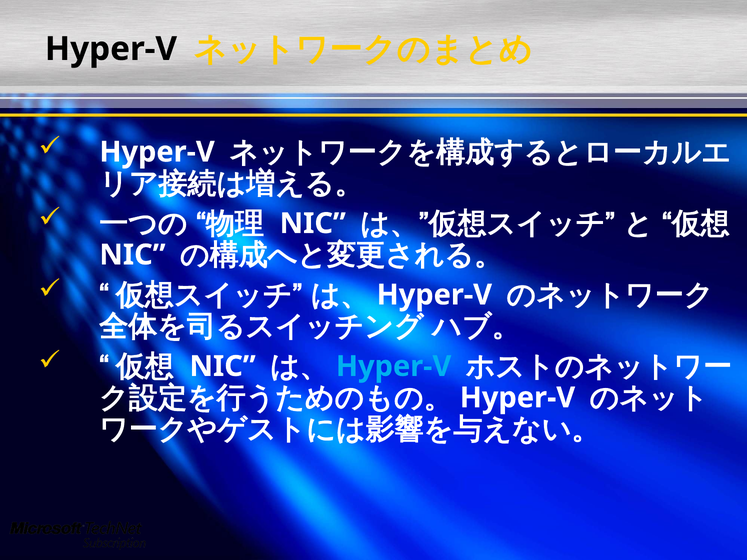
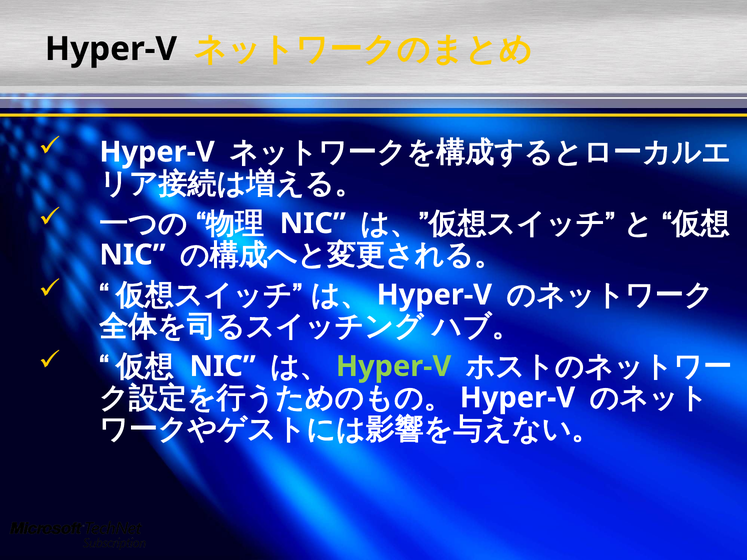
Hyper-V at (394, 366) colour: light blue -> light green
